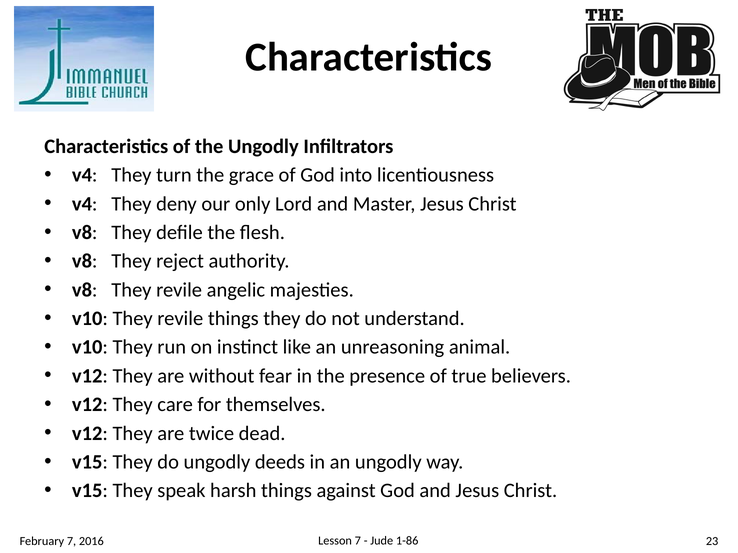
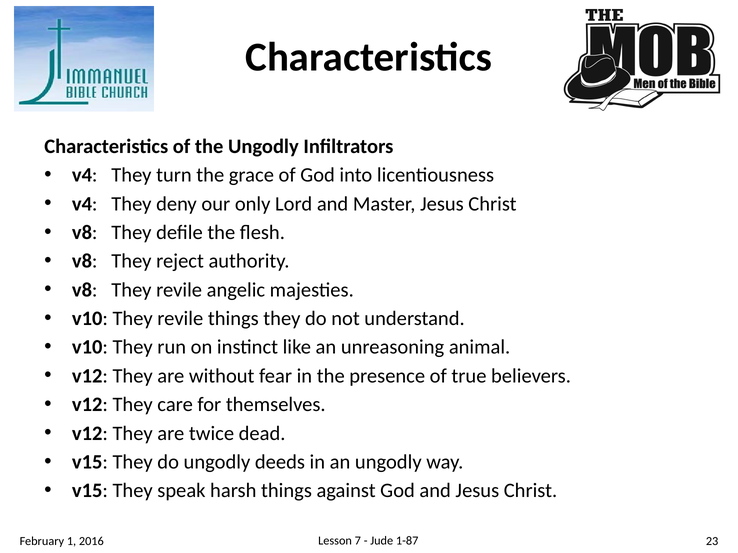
February 7: 7 -> 1
1-86: 1-86 -> 1-87
